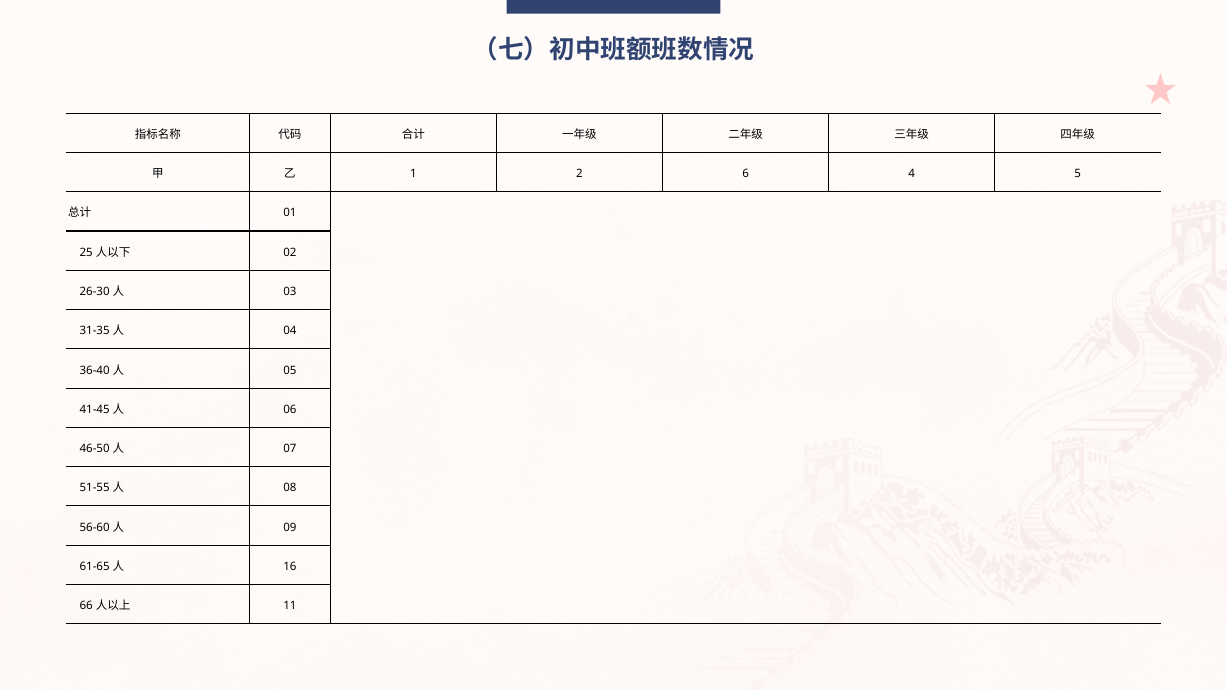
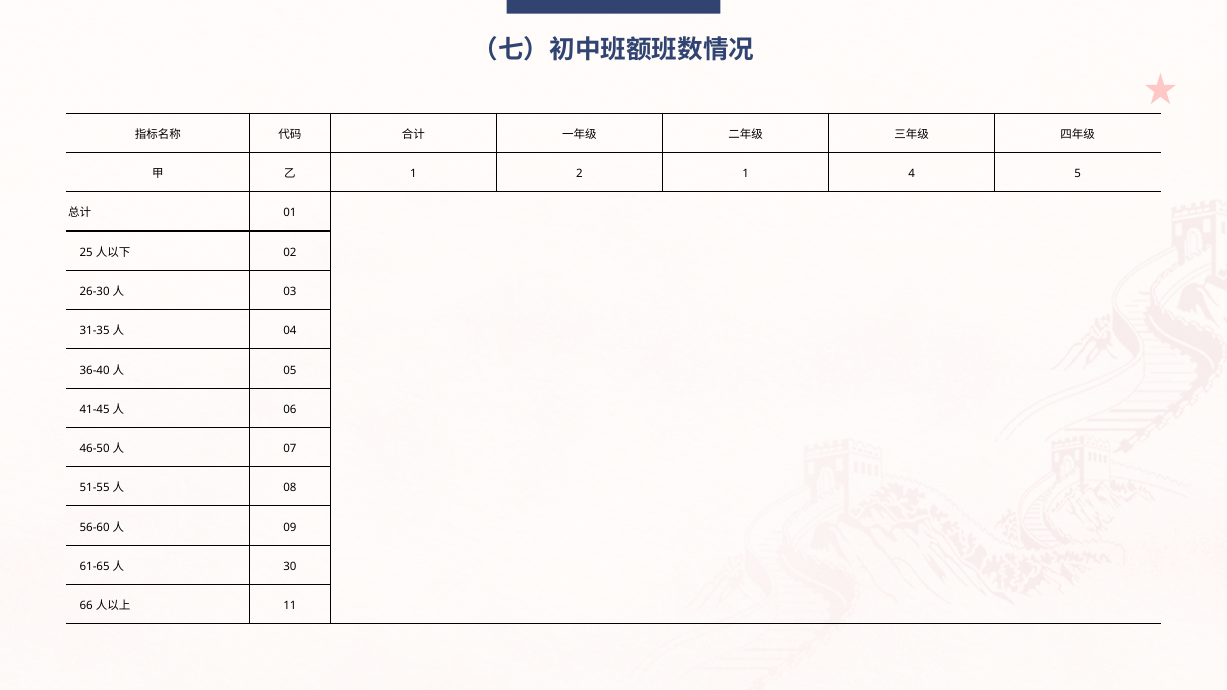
2 6: 6 -> 1
16: 16 -> 30
